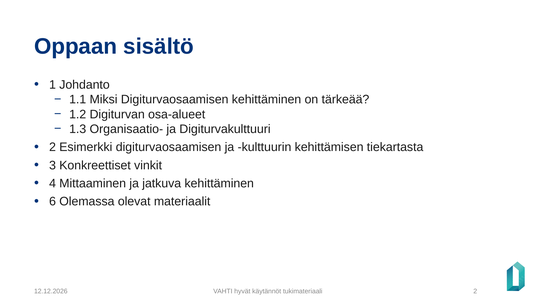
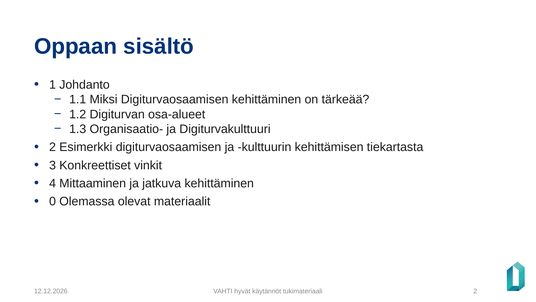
6: 6 -> 0
